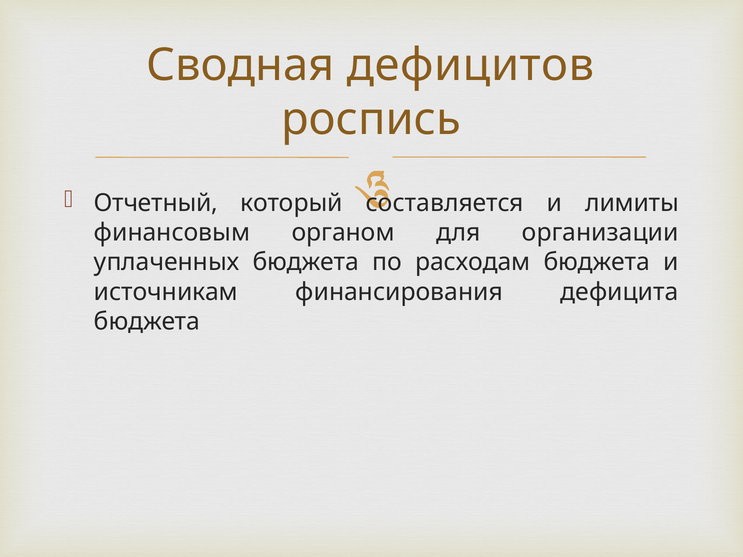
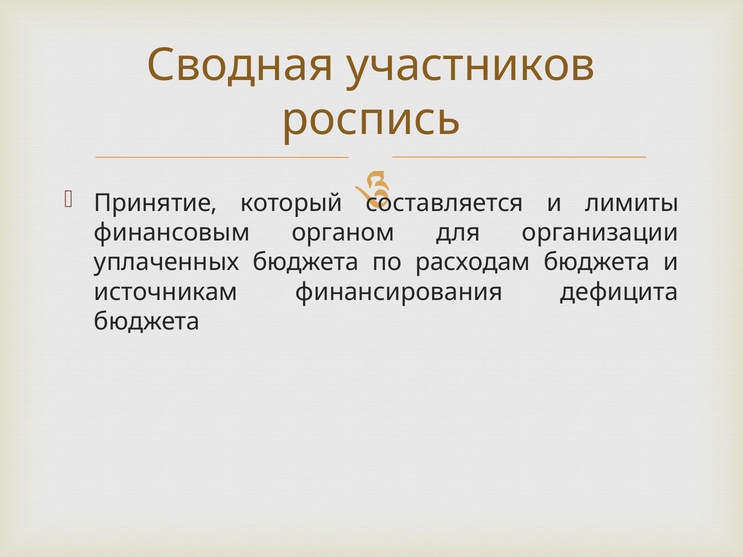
дефицитов: дефицитов -> участников
Отчетный: Отчетный -> Принятие
